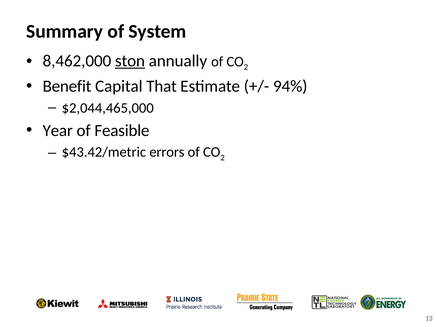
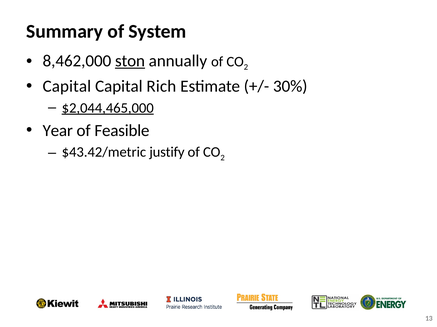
Benefit at (67, 87): Benefit -> Capital
That: That -> Rich
94%: 94% -> 30%
$2,044,465,000 underline: none -> present
errors: errors -> justify
